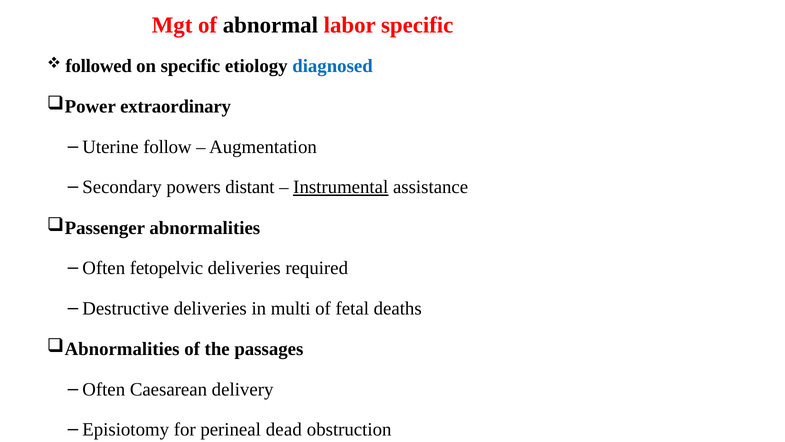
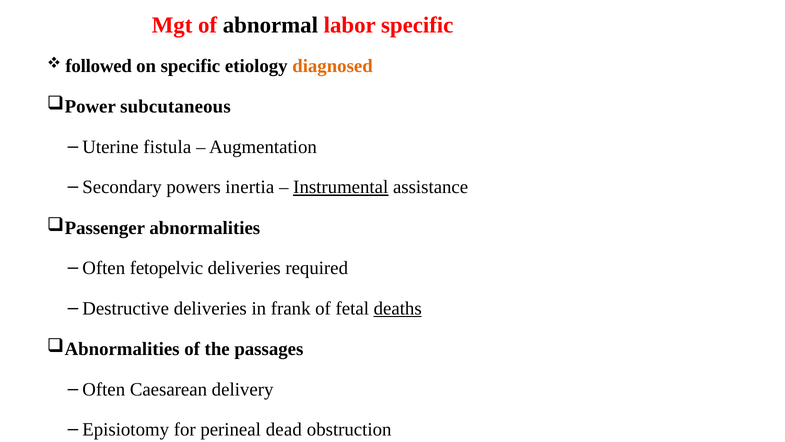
diagnosed colour: blue -> orange
extraordinary: extraordinary -> subcutaneous
follow: follow -> fistula
distant: distant -> inertia
multi: multi -> frank
deaths underline: none -> present
